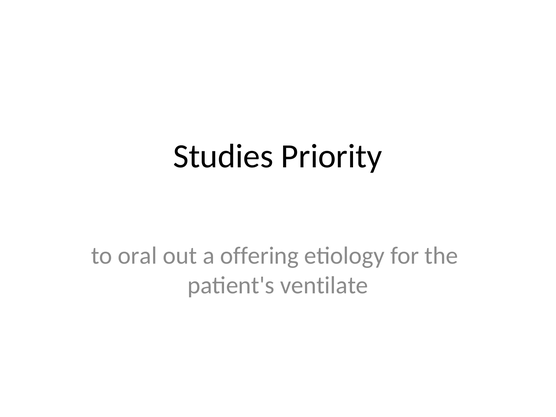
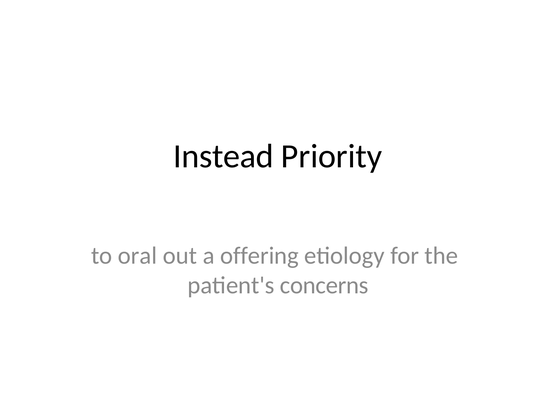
Studies: Studies -> Instead
ventilate: ventilate -> concerns
